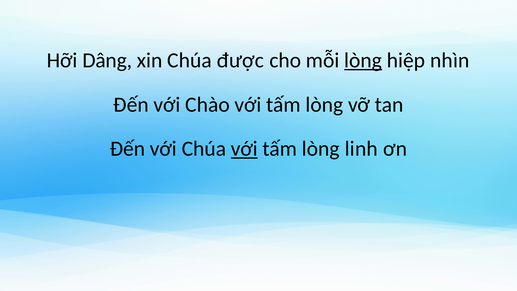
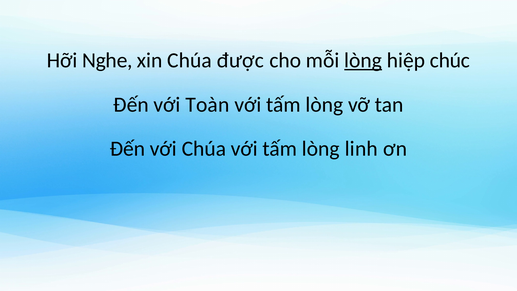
Dâng: Dâng -> Nghe
nhìn: nhìn -> chúc
Chào: Chào -> Toàn
với at (244, 149) underline: present -> none
